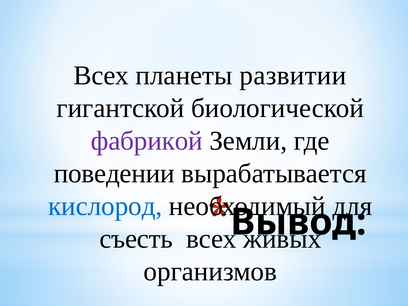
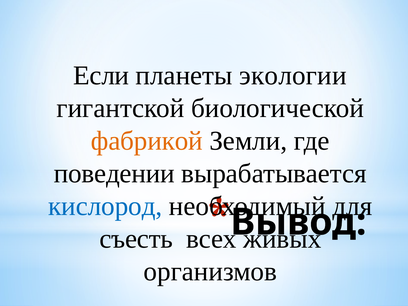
Всех at (101, 76): Всех -> Если
развитии: развитии -> экологии
фабрикой colour: purple -> orange
